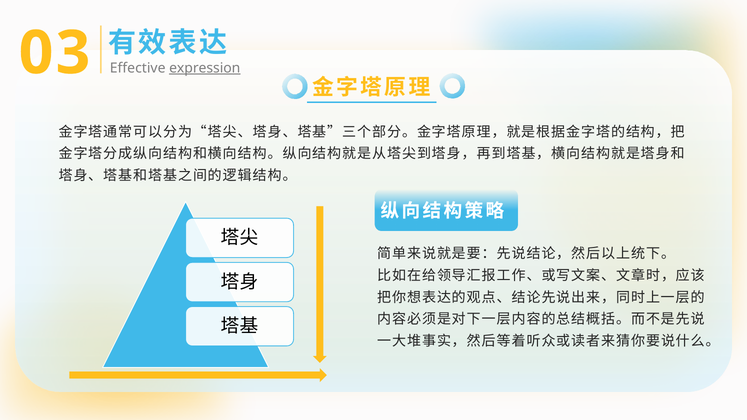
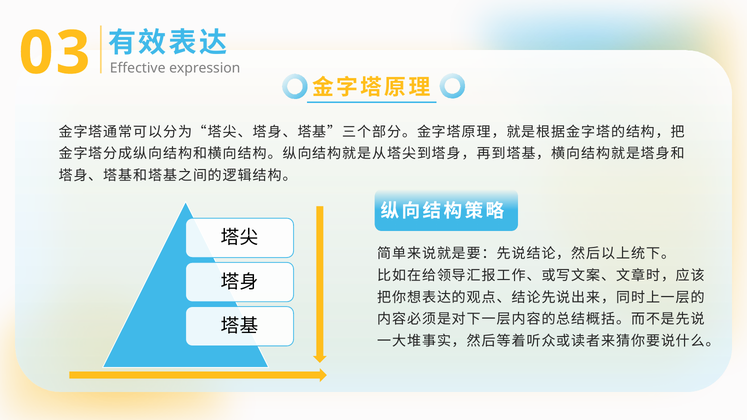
expression underline: present -> none
